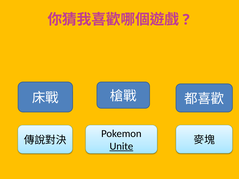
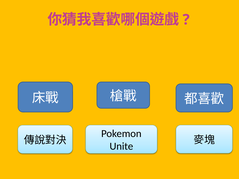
Unite underline: present -> none
